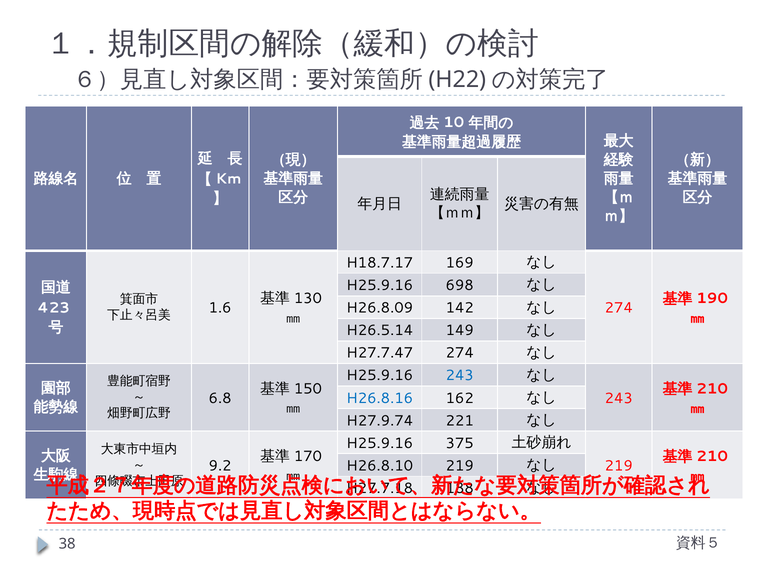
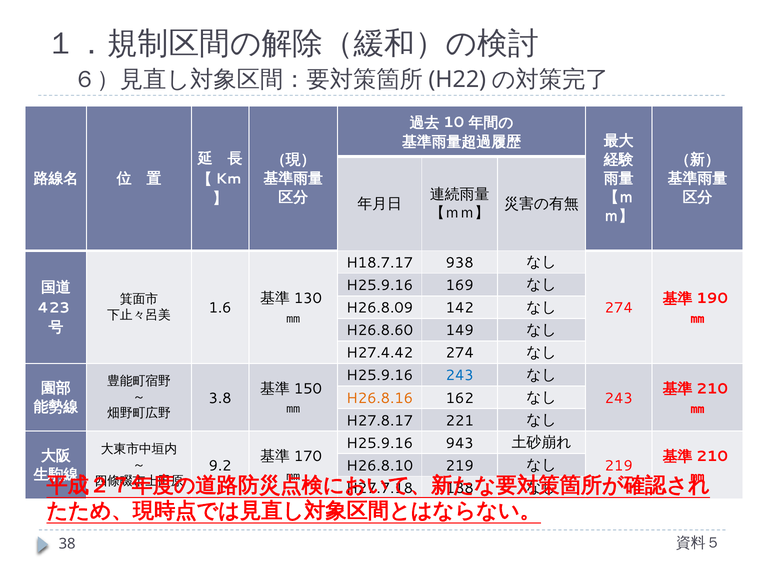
169: 169 -> 938
698: 698 -> 169
H26.5.14: H26.5.14 -> H26.8.60
H27.7.47: H27.7.47 -> H27.4.42
6.8: 6.8 -> 3.8
H26.8.16 colour: blue -> orange
H27.9.74: H27.9.74 -> H27.8.17
375: 375 -> 943
